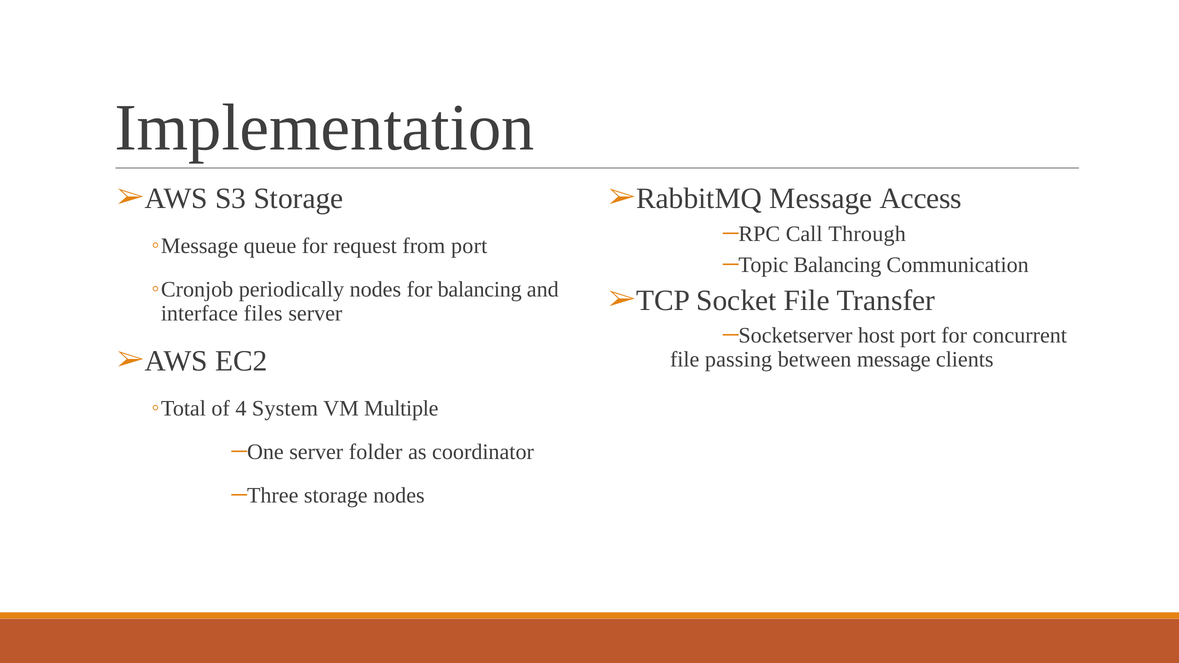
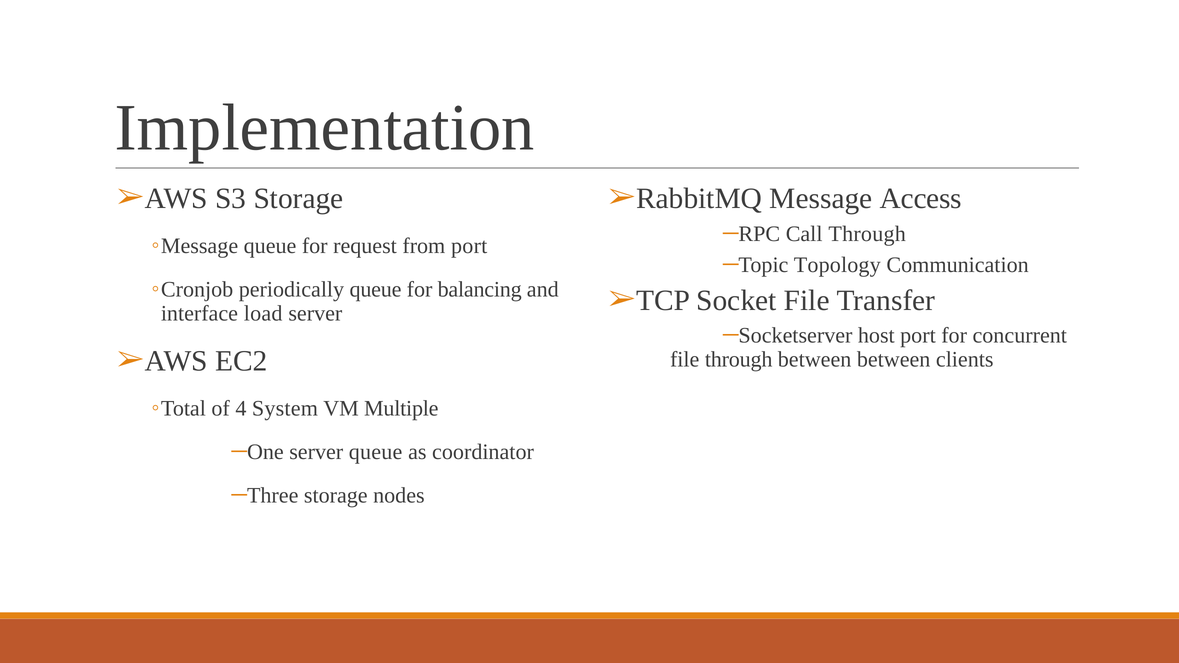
Balancing at (837, 265): Balancing -> Topology
periodically nodes: nodes -> queue
files: files -> load
file passing: passing -> through
between message: message -> between
server folder: folder -> queue
